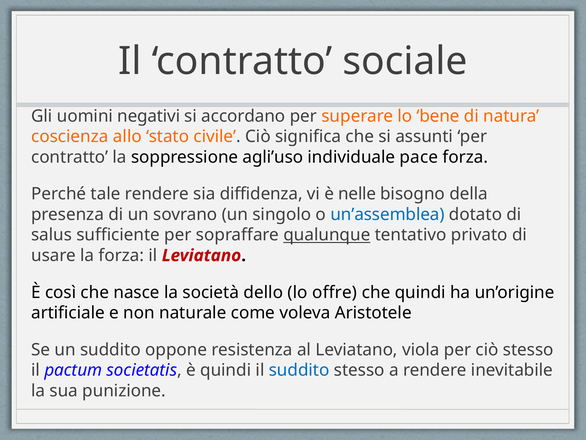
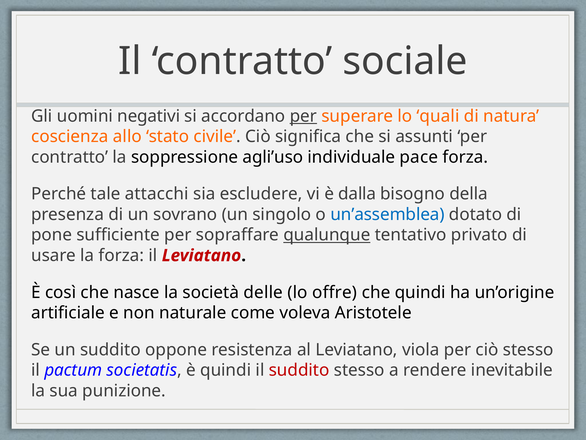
per at (303, 116) underline: none -> present
bene: bene -> quali
tale rendere: rendere -> attacchi
diffidenza: diffidenza -> escludere
nelle: nelle -> dalla
salus: salus -> pone
dello: dello -> delle
suddito at (299, 370) colour: blue -> red
